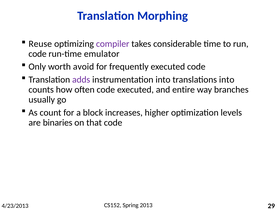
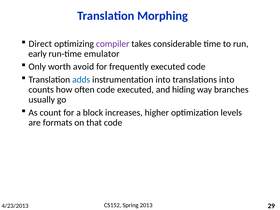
Reuse: Reuse -> Direct
code at (38, 54): code -> early
adds colour: purple -> blue
entire: entire -> hiding
binaries: binaries -> formats
